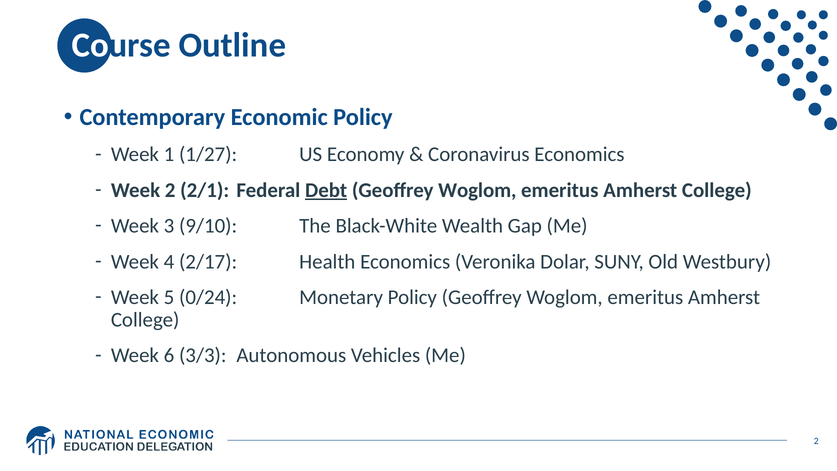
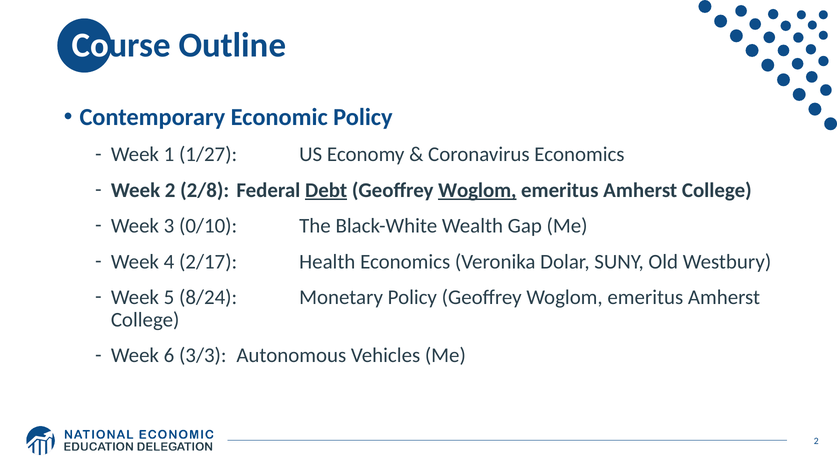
2/1: 2/1 -> 2/8
Woglom at (477, 190) underline: none -> present
9/10: 9/10 -> 0/10
0/24: 0/24 -> 8/24
